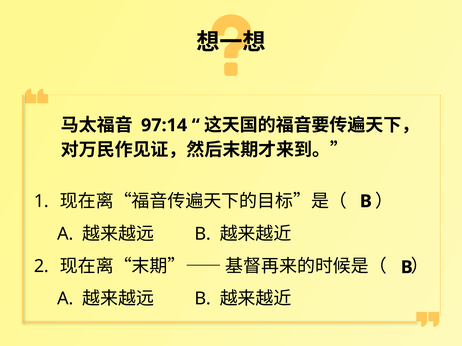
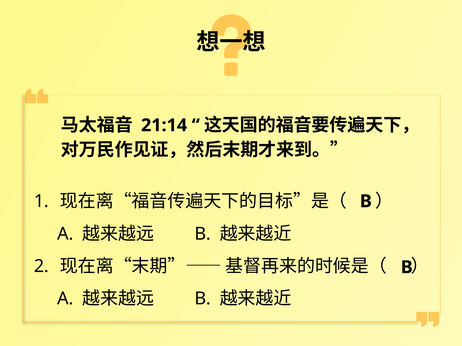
97:14: 97:14 -> 21:14
